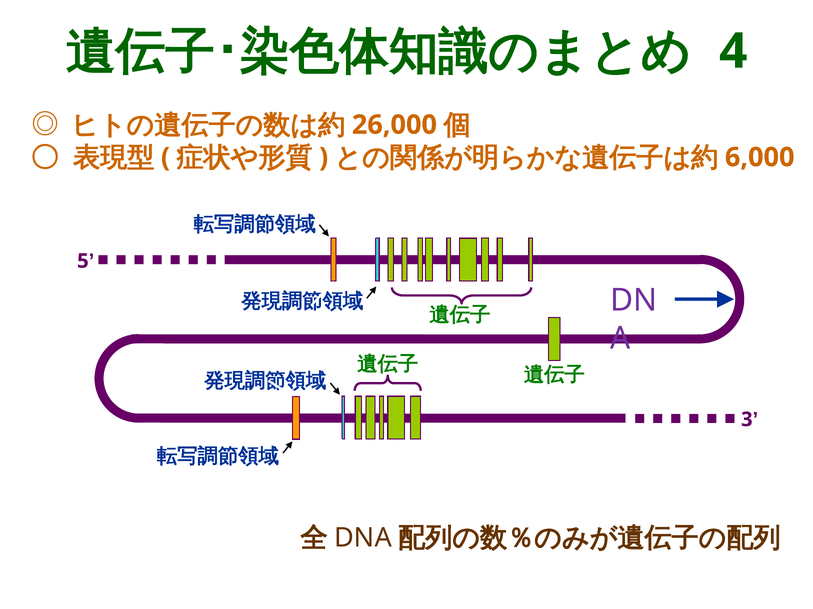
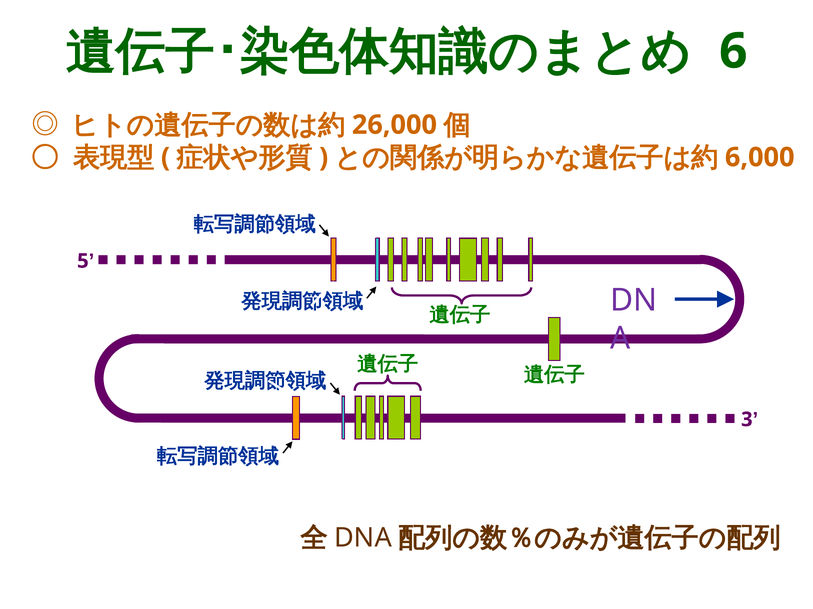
4: 4 -> 6
